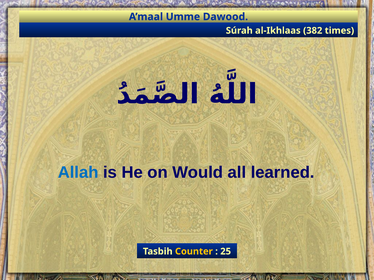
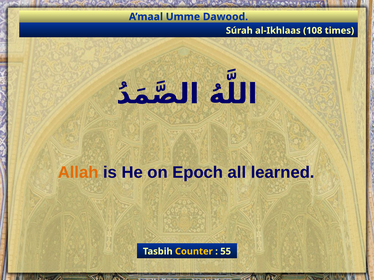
382: 382 -> 108
Allah colour: blue -> orange
Would: Would -> Epoch
25: 25 -> 55
